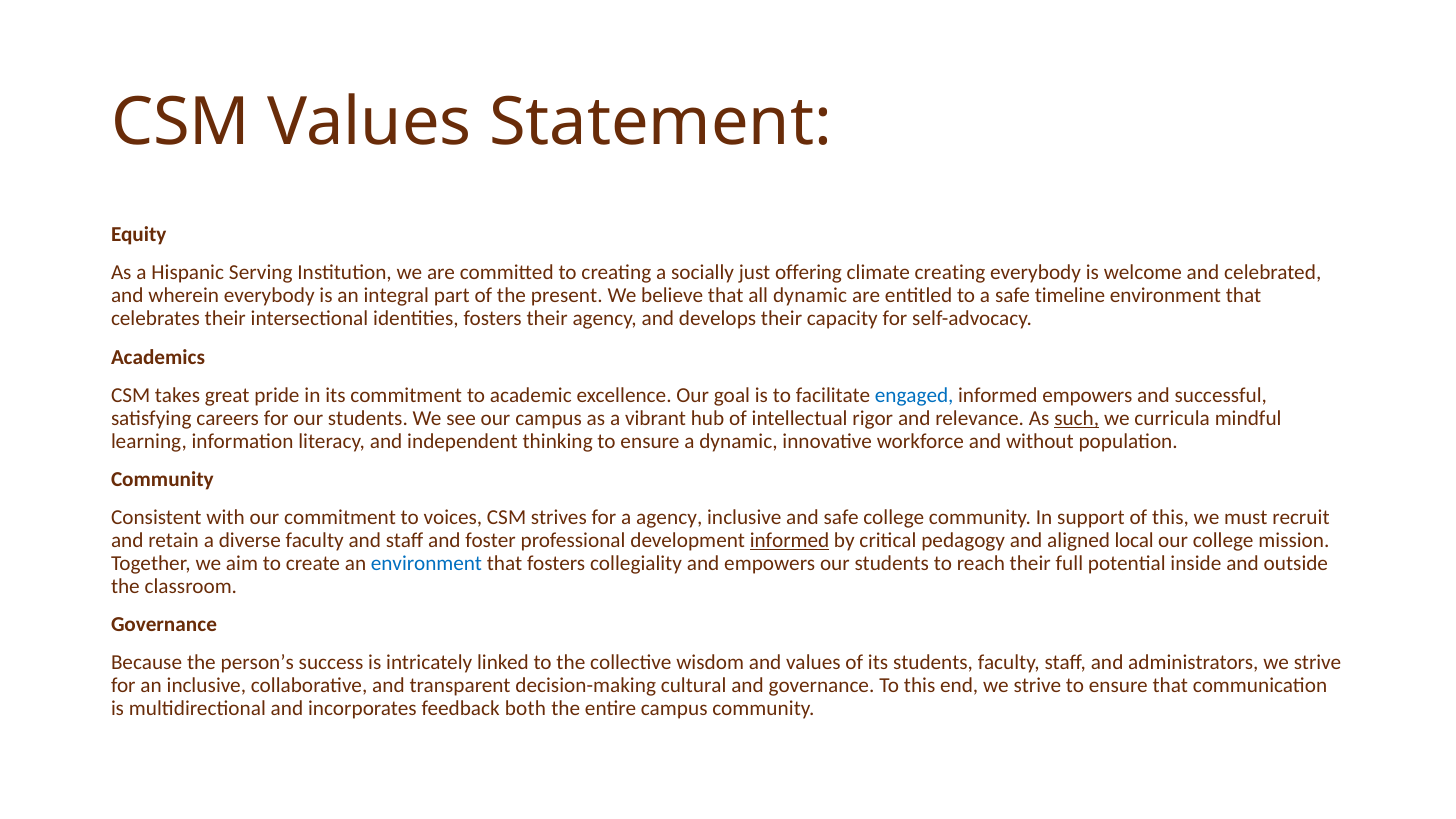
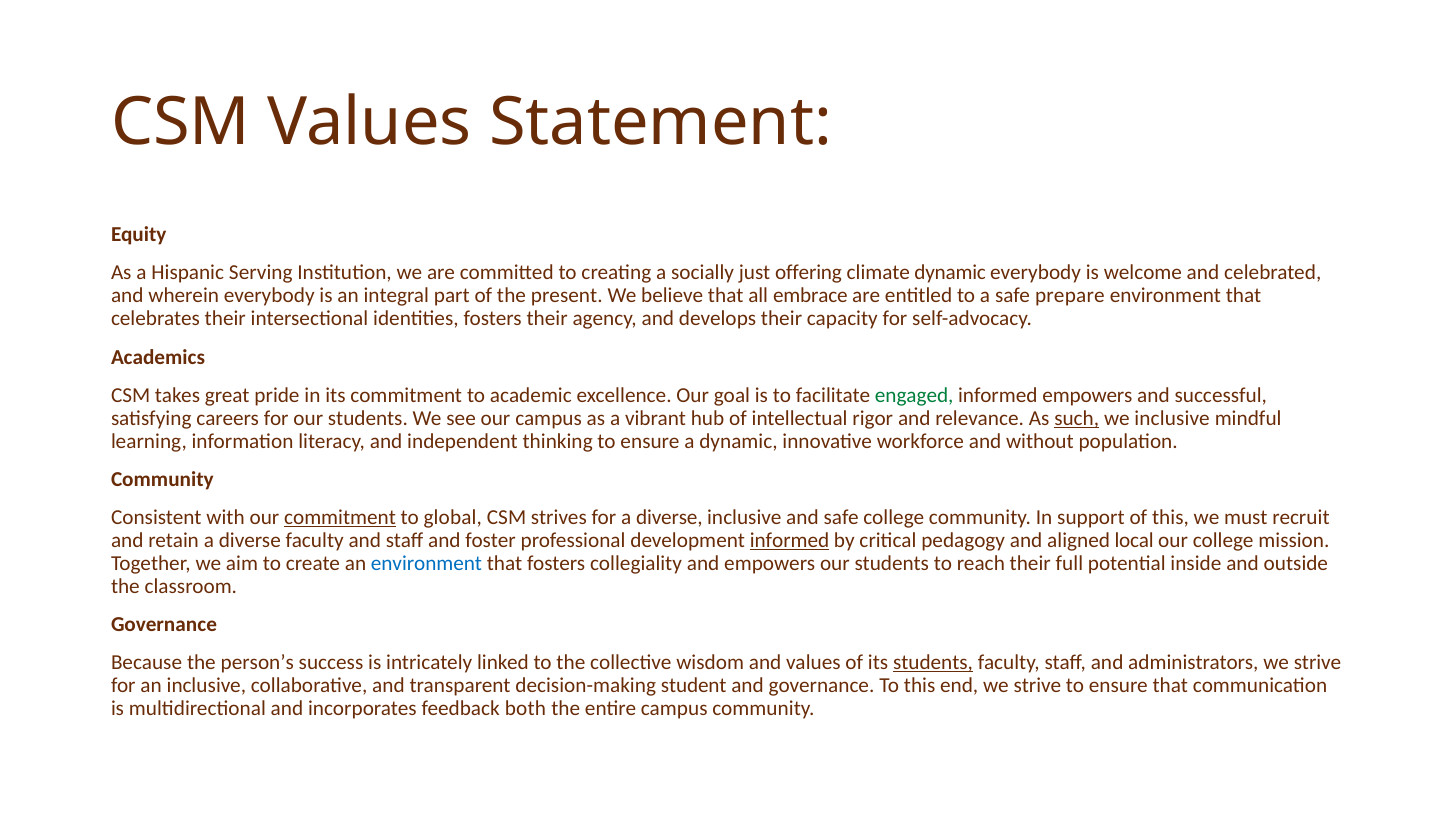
climate creating: creating -> dynamic
all dynamic: dynamic -> embrace
timeline: timeline -> prepare
engaged colour: blue -> green
we curricula: curricula -> inclusive
commitment at (340, 517) underline: none -> present
voices: voices -> global
for a agency: agency -> diverse
students at (933, 662) underline: none -> present
cultural: cultural -> student
